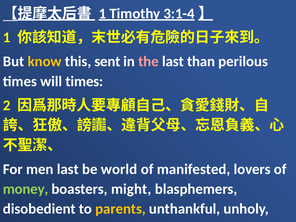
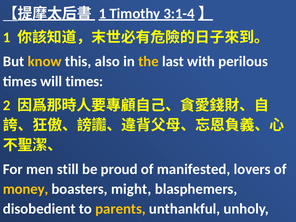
sent: sent -> also
the colour: pink -> yellow
than: than -> with
men last: last -> still
world: world -> proud
money colour: light green -> yellow
